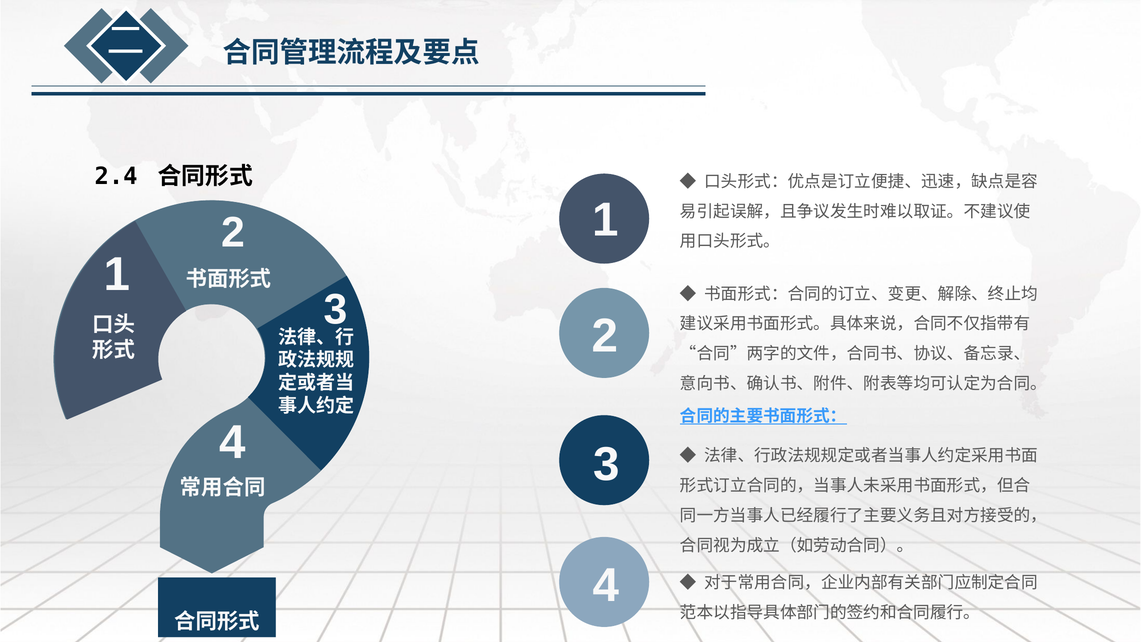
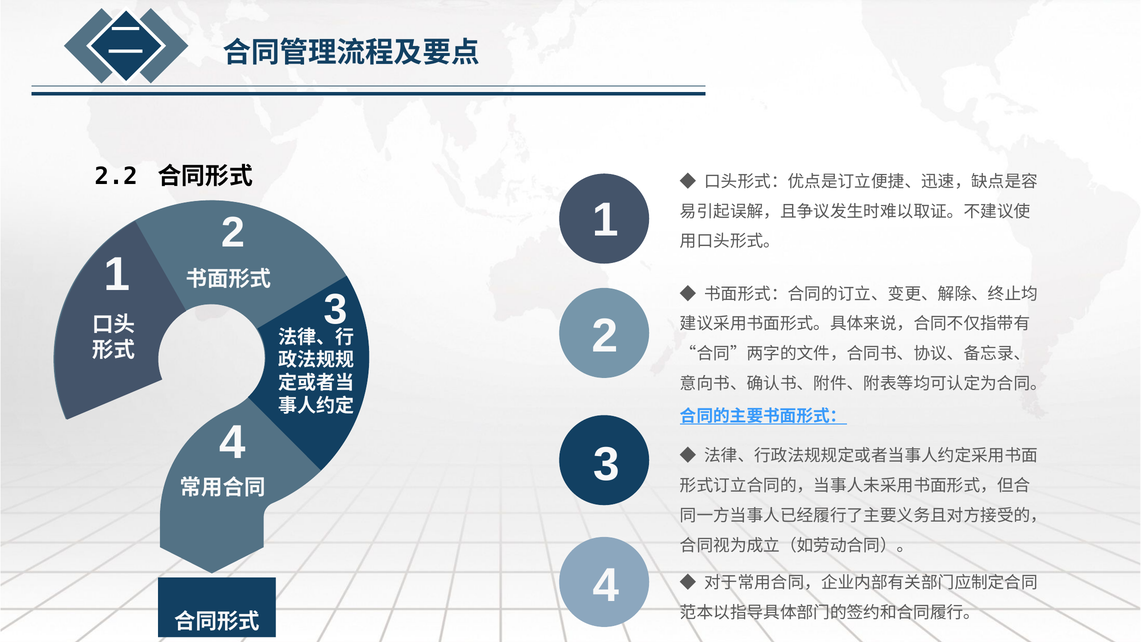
2.4: 2.4 -> 2.2
